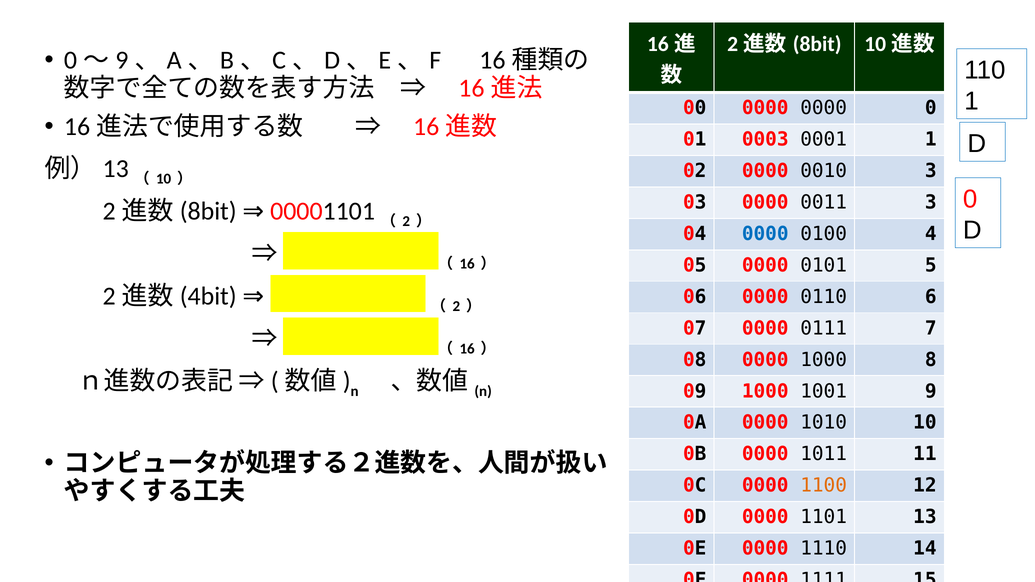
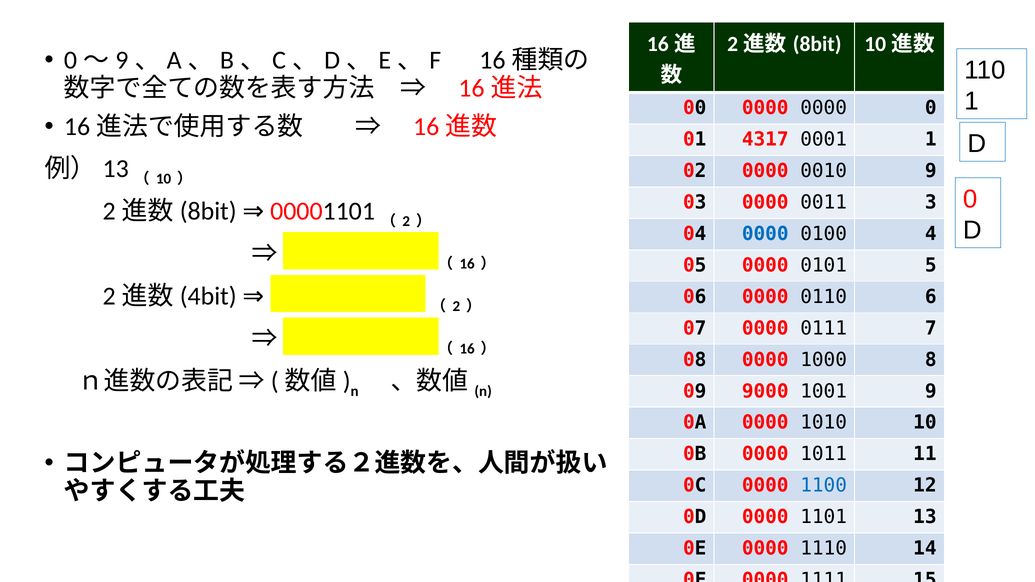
0003: 0003 -> 4317
0010 3: 3 -> 9
09 1000: 1000 -> 9000
1100 colour: orange -> blue
